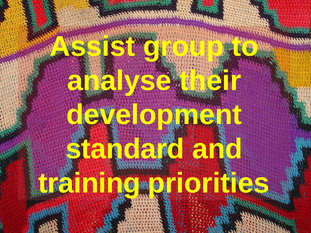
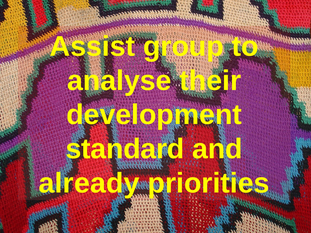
training: training -> already
